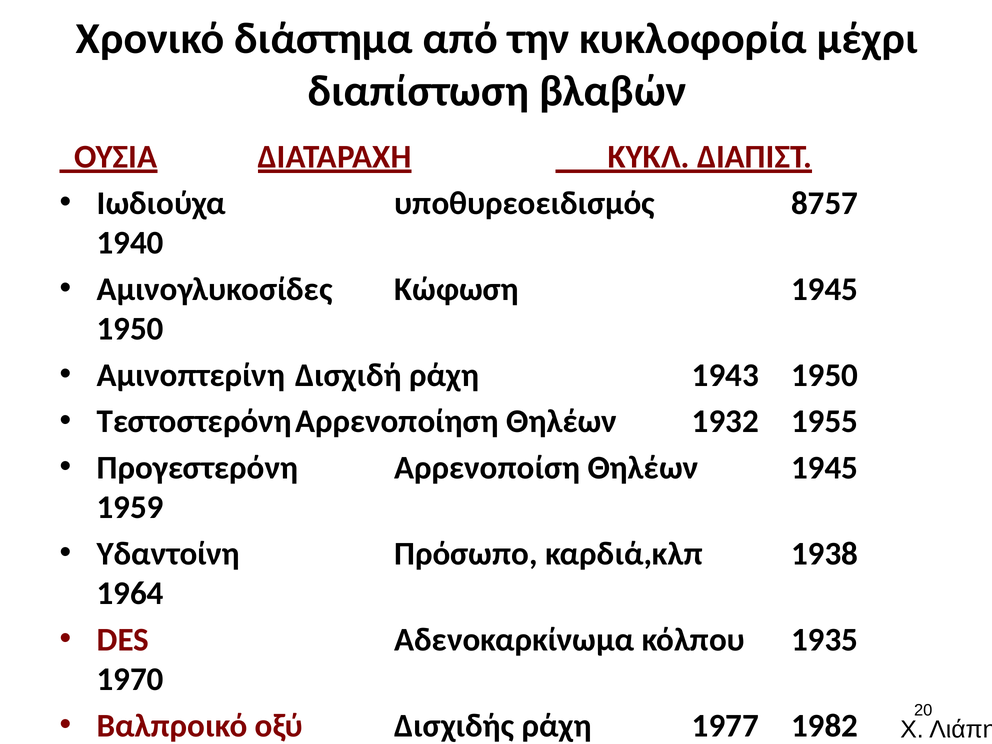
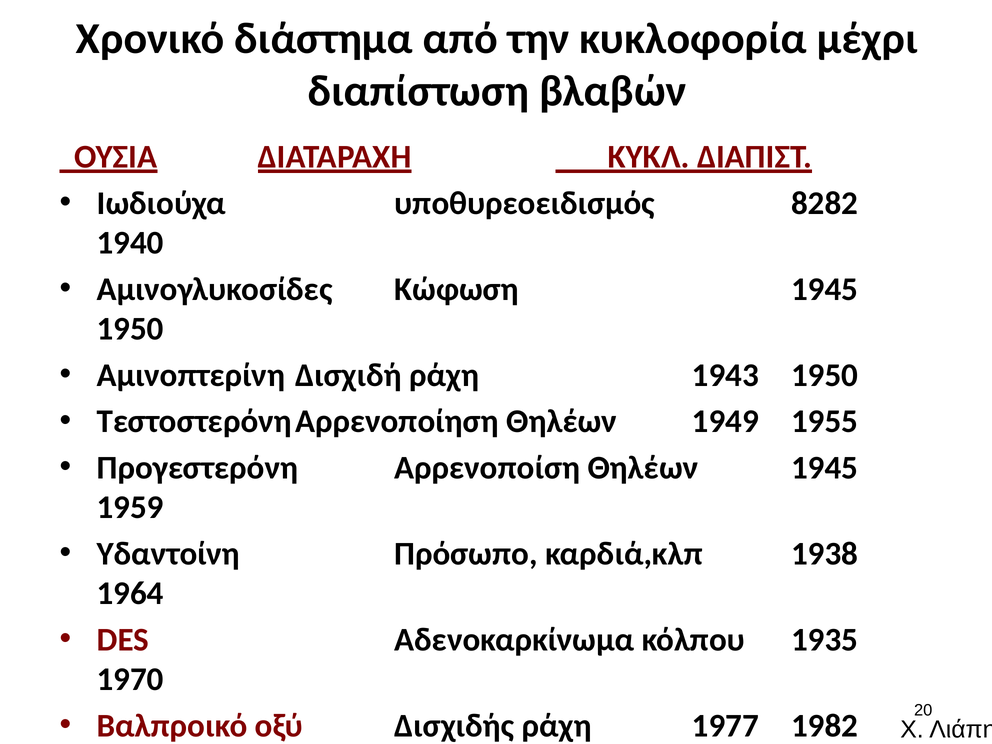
8757: 8757 -> 8282
1932: 1932 -> 1949
